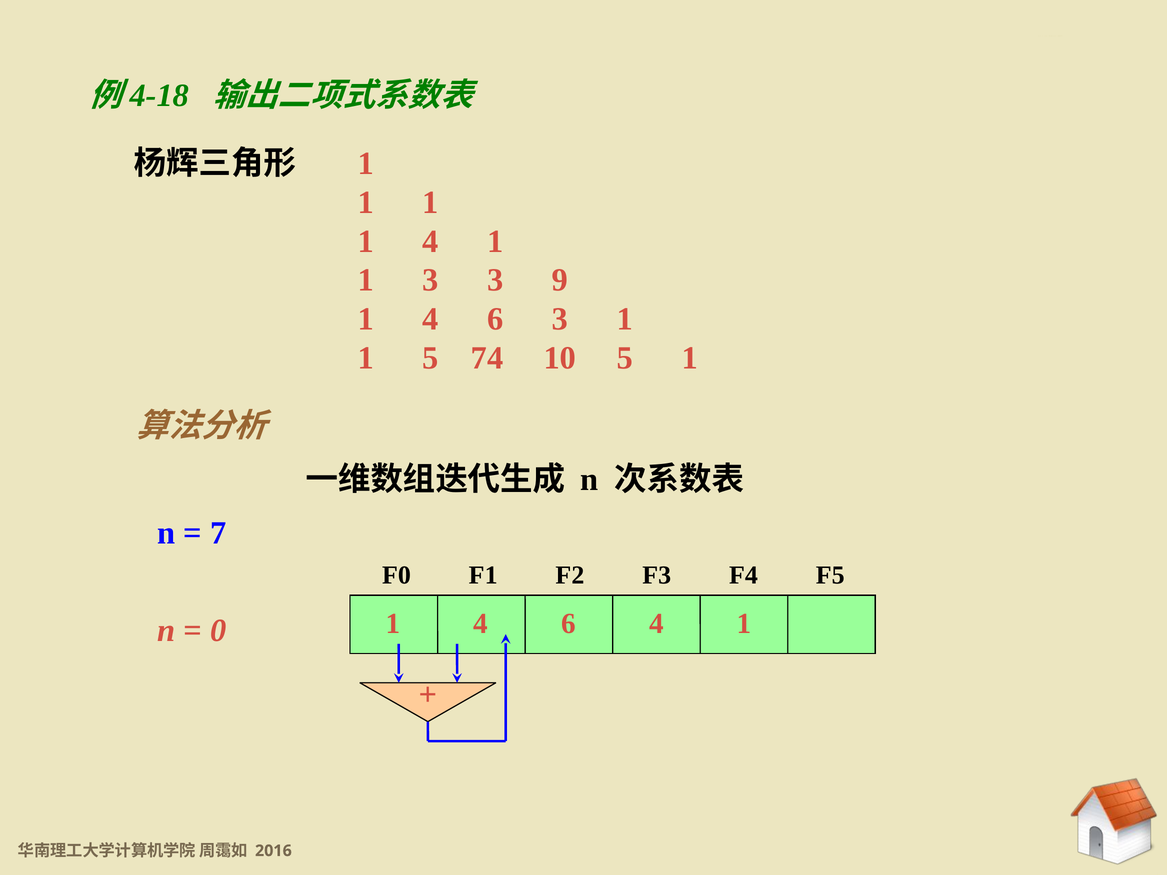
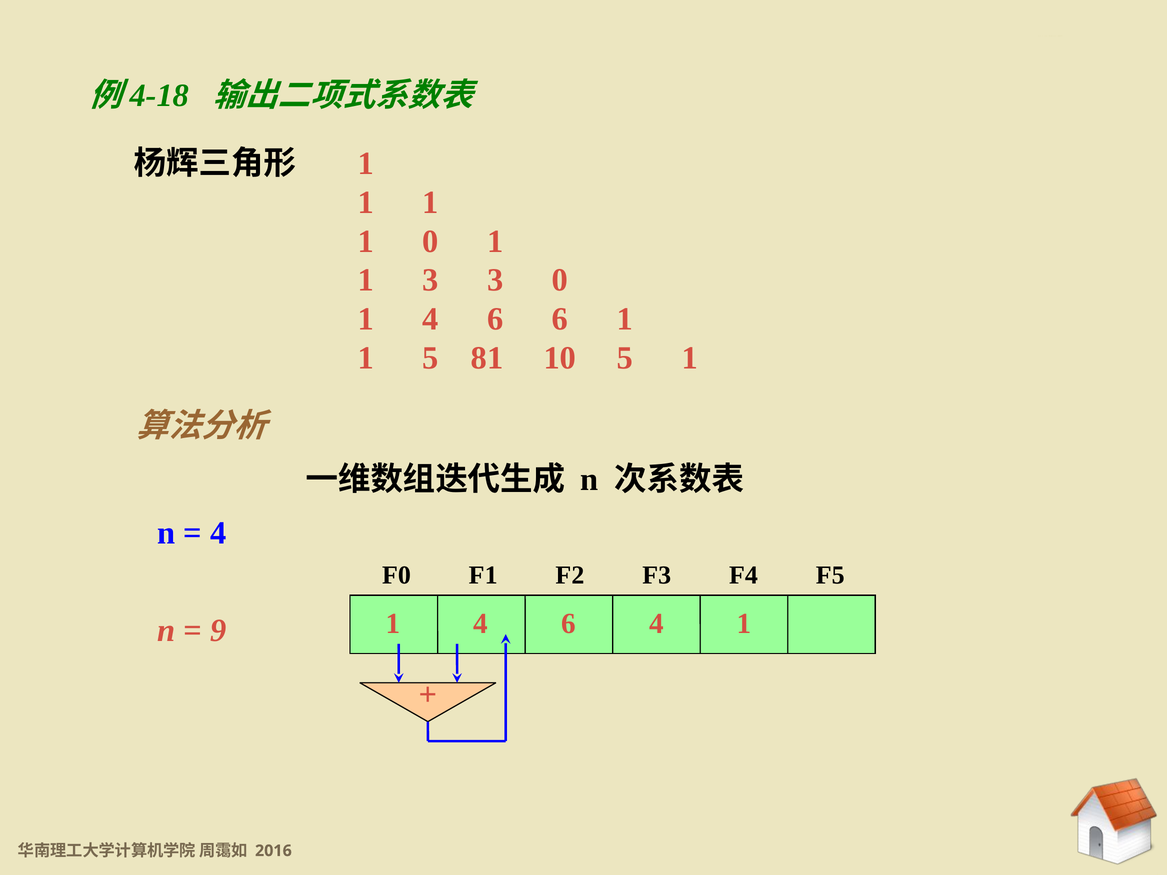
4 at (430, 241): 4 -> 0
3 9: 9 -> 0
6 3: 3 -> 6
74: 74 -> 81
7 at (218, 533): 7 -> 4
0: 0 -> 9
